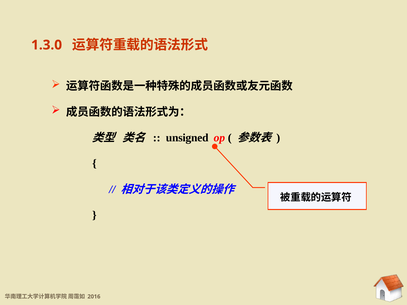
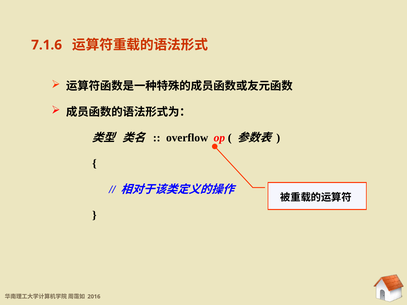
1.3.0: 1.3.0 -> 7.1.6
unsigned: unsigned -> overflow
